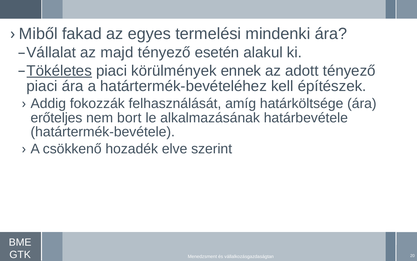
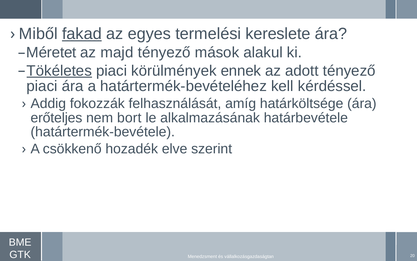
fakad underline: none -> present
mindenki: mindenki -> kereslete
Vállalat: Vállalat -> Méretet
esetén: esetén -> mások
építészek: építészek -> kérdéssel
